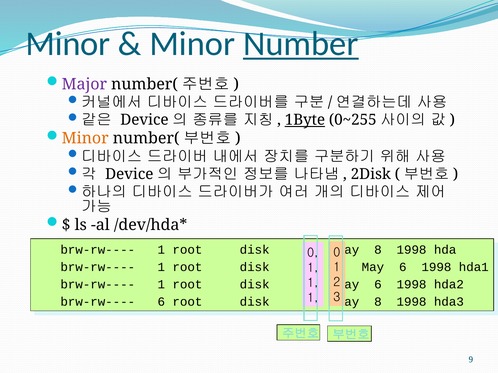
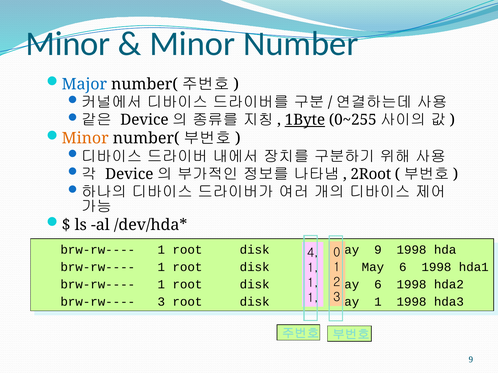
Number underline: present -> none
Major colour: purple -> blue
2Disk: 2Disk -> 2Root
8 at (378, 250): 8 -> 9
0 at (313, 253): 0 -> 4
6 at (161, 302): 6 -> 3
8 at (378, 302): 8 -> 1
